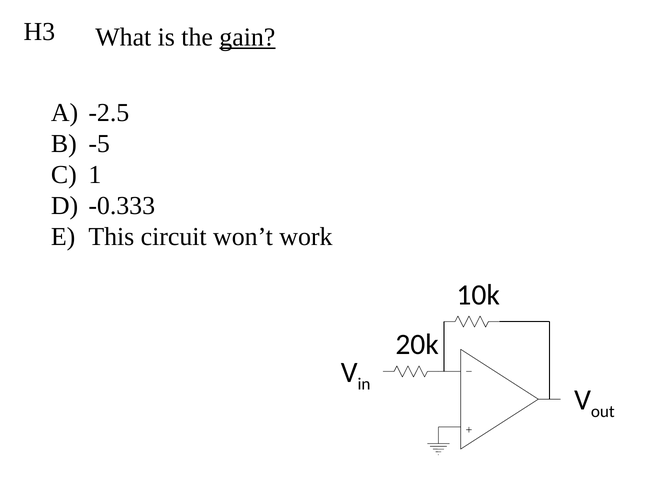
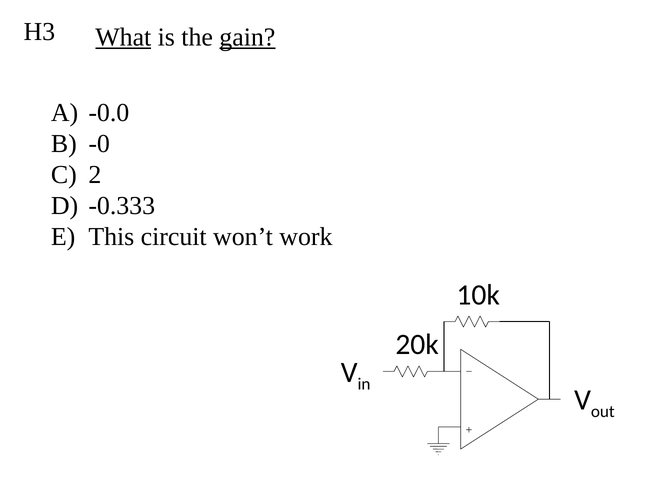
What underline: none -> present
-2.5: -2.5 -> -0.0
-5: -5 -> -0
1: 1 -> 2
